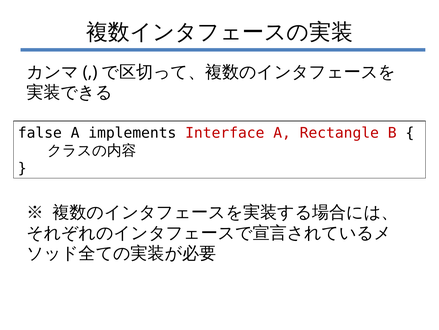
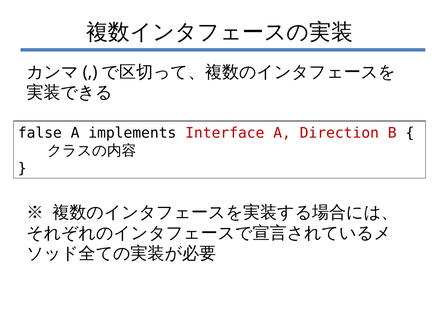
Rectangle: Rectangle -> Direction
